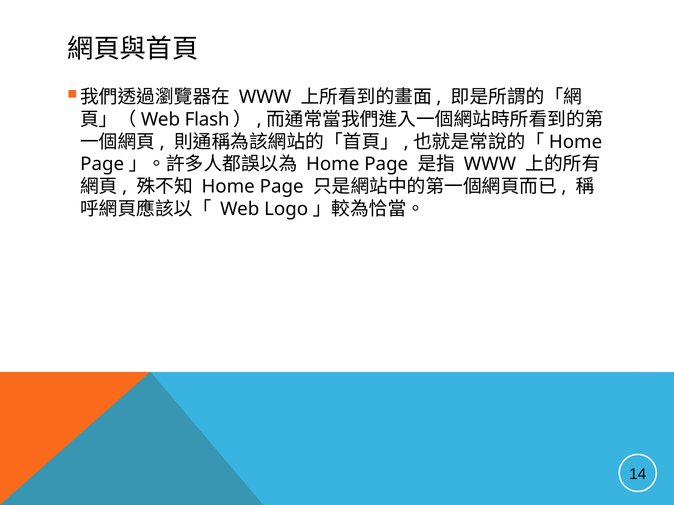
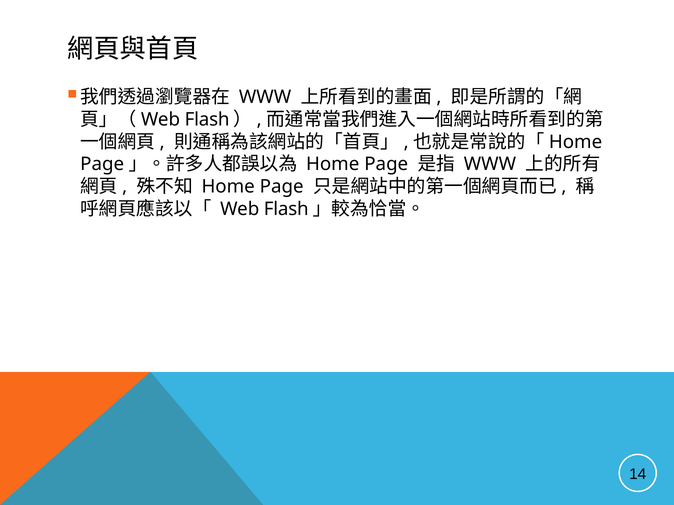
Logo at (286, 209): Logo -> Flash
